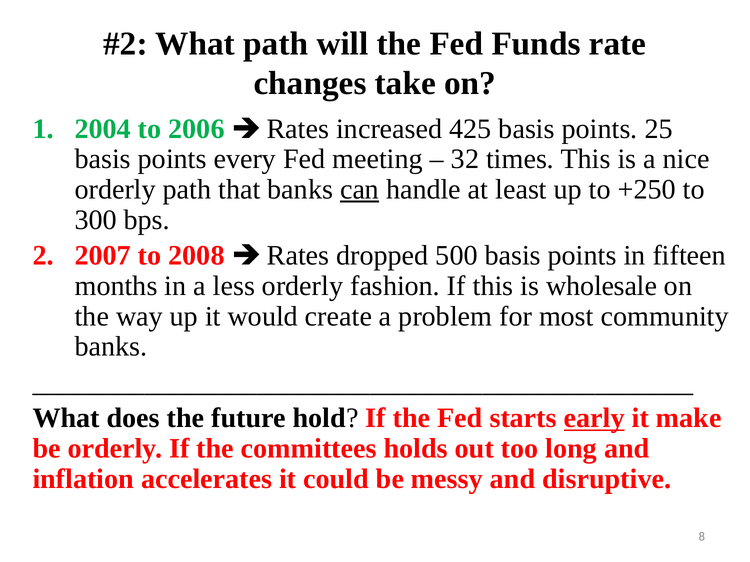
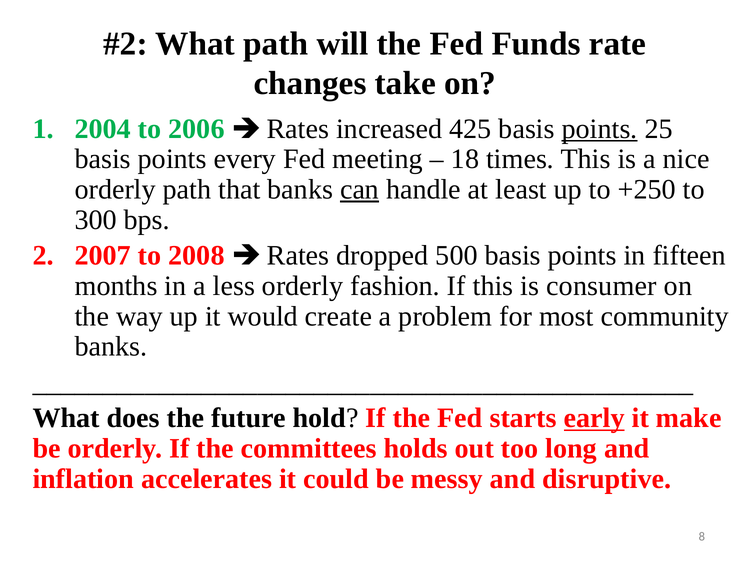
points at (600, 129) underline: none -> present
32: 32 -> 18
wholesale: wholesale -> consumer
